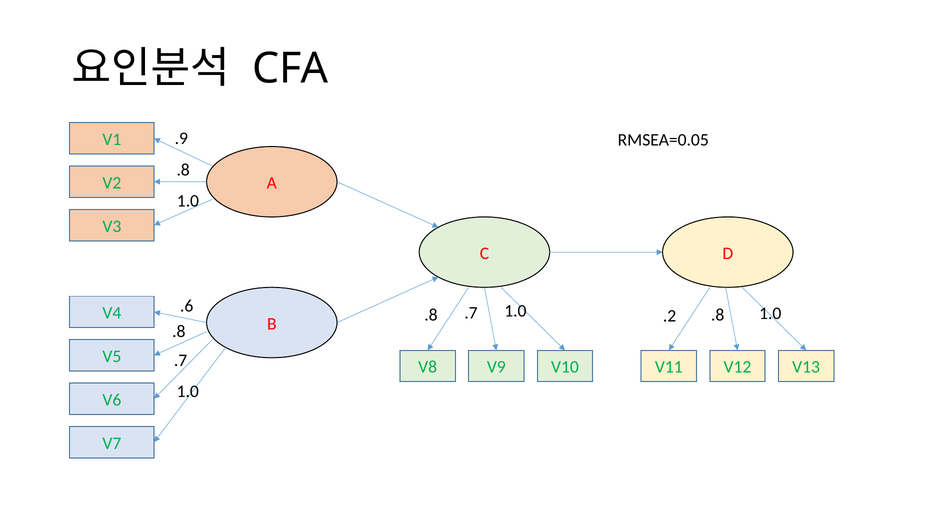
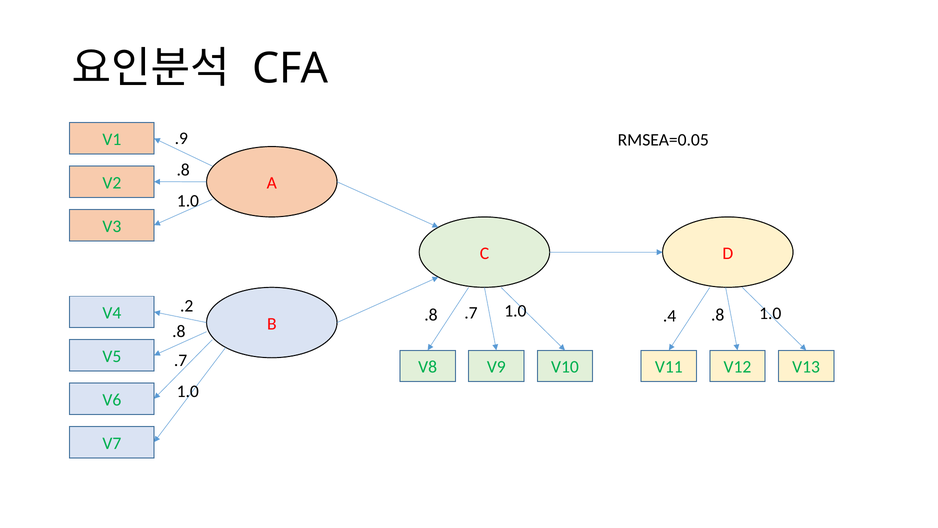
.6: .6 -> .2
.2: .2 -> .4
